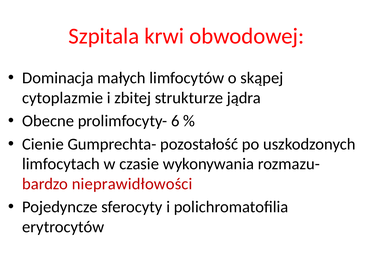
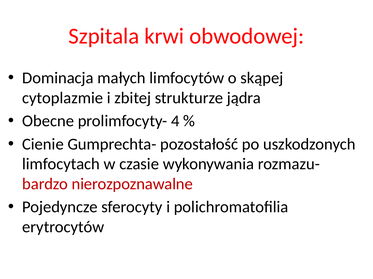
6: 6 -> 4
nieprawidłowości: nieprawidłowości -> nierozpoznawalne
